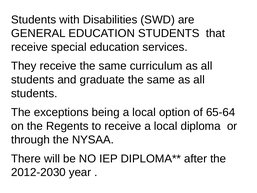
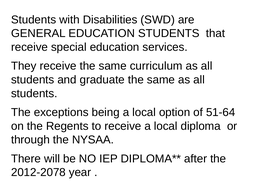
65-64: 65-64 -> 51-64
2012-2030: 2012-2030 -> 2012-2078
